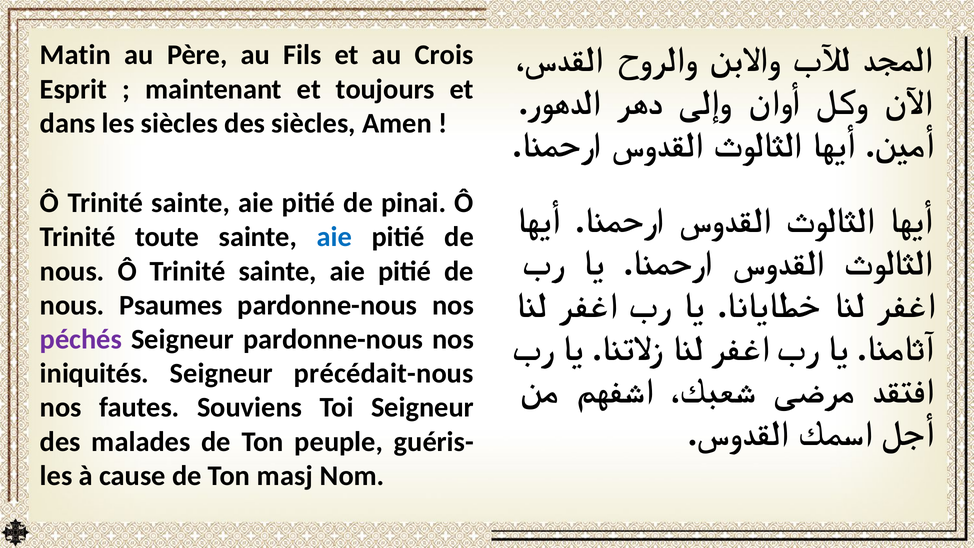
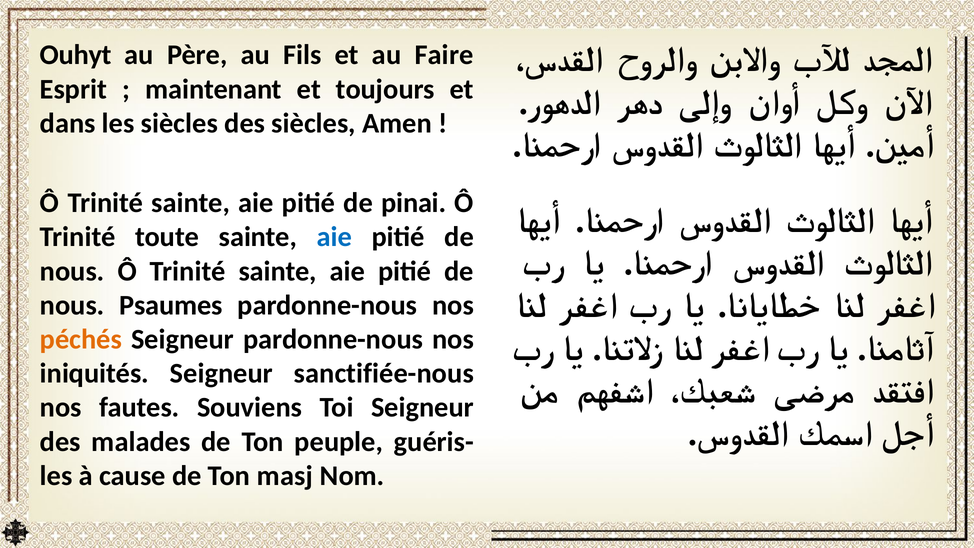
Matin: Matin -> Ouhyt
Crois: Crois -> Faire
péchés colour: purple -> orange
précédait-nous: précédait-nous -> sanctifiée-nous
